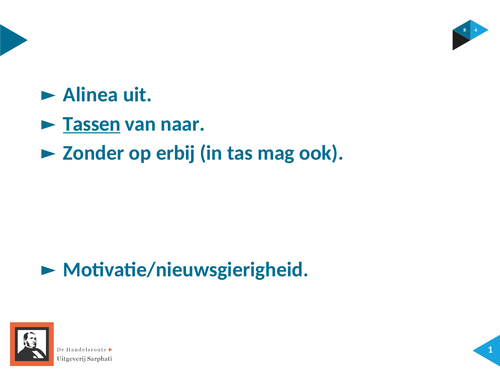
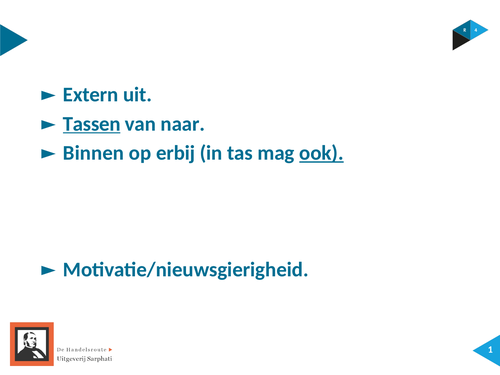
Alinea: Alinea -> Extern
Zonder: Zonder -> Binnen
ook underline: none -> present
